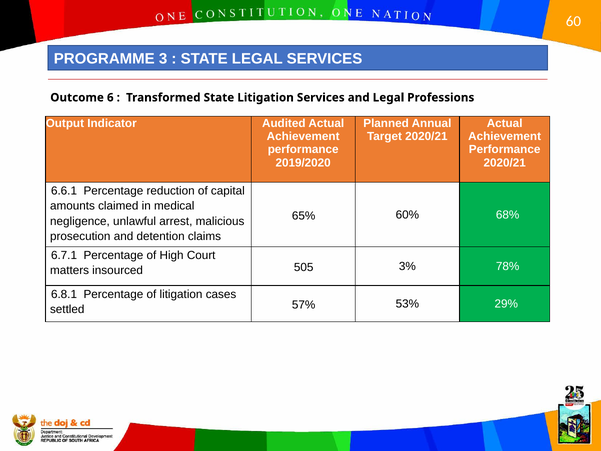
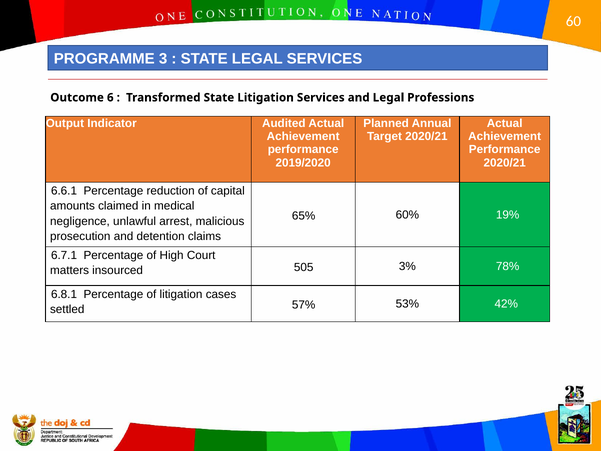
68%: 68% -> 19%
29%: 29% -> 42%
